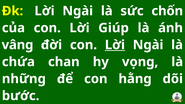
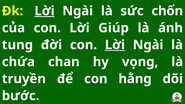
Lời at (45, 11) underline: none -> present
vâng: vâng -> tung
những: những -> truyền
